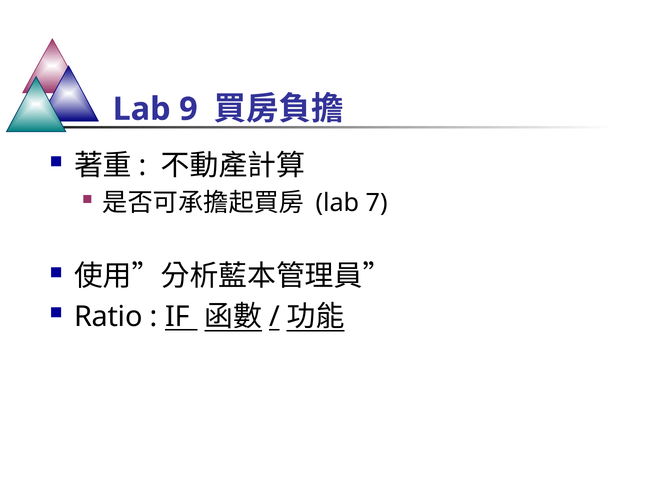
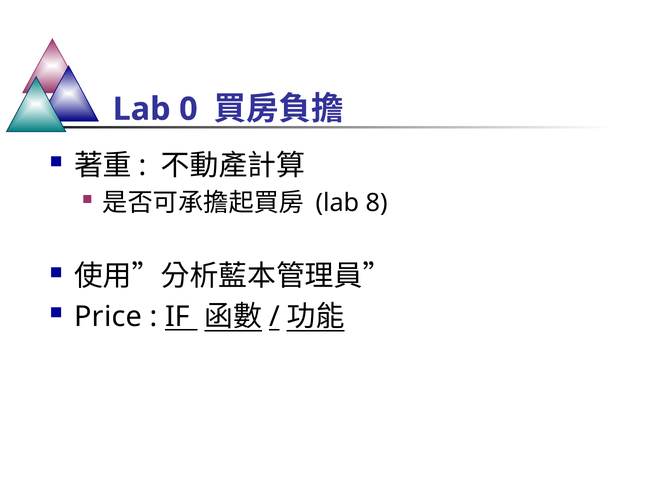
9: 9 -> 0
7: 7 -> 8
Ratio: Ratio -> Price
